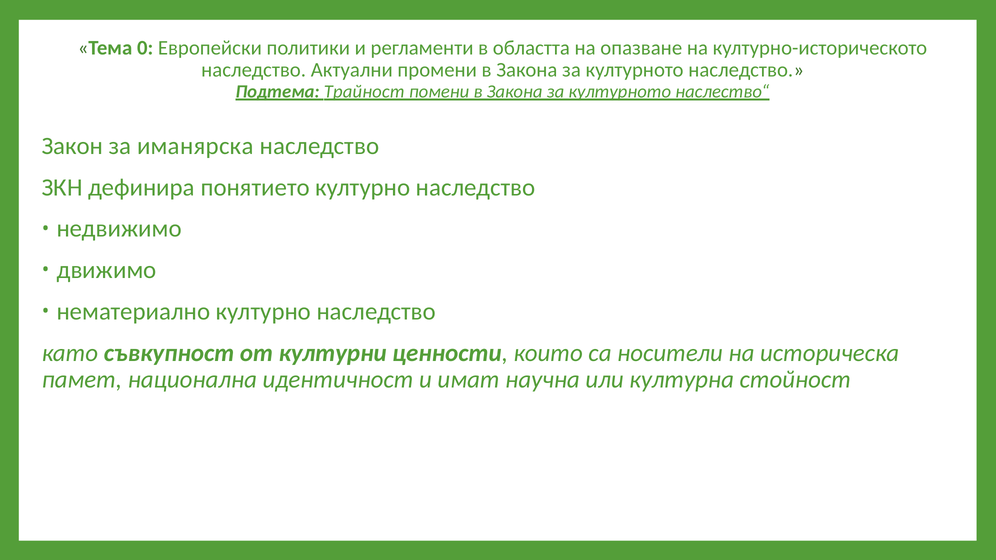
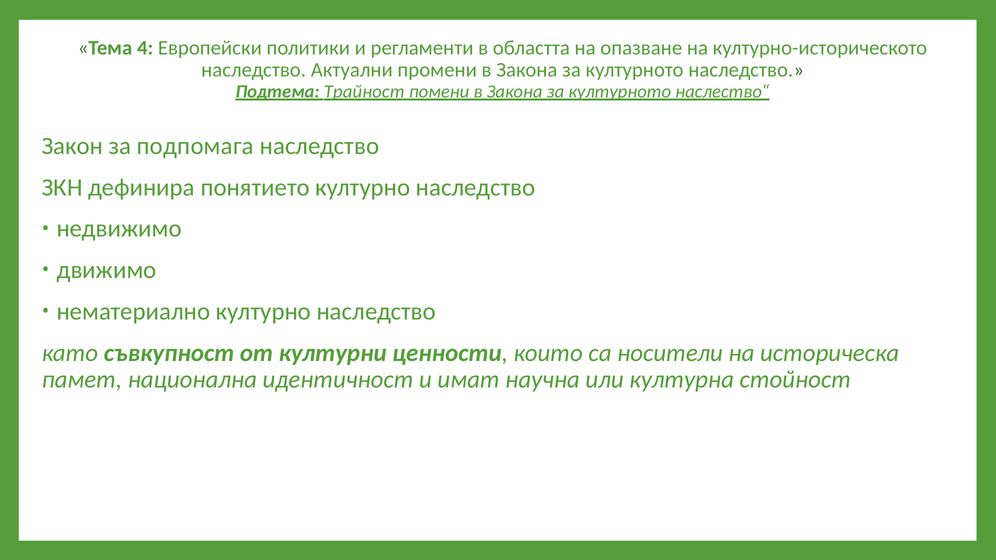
0: 0 -> 4
иманярска: иманярска -> подпомага
